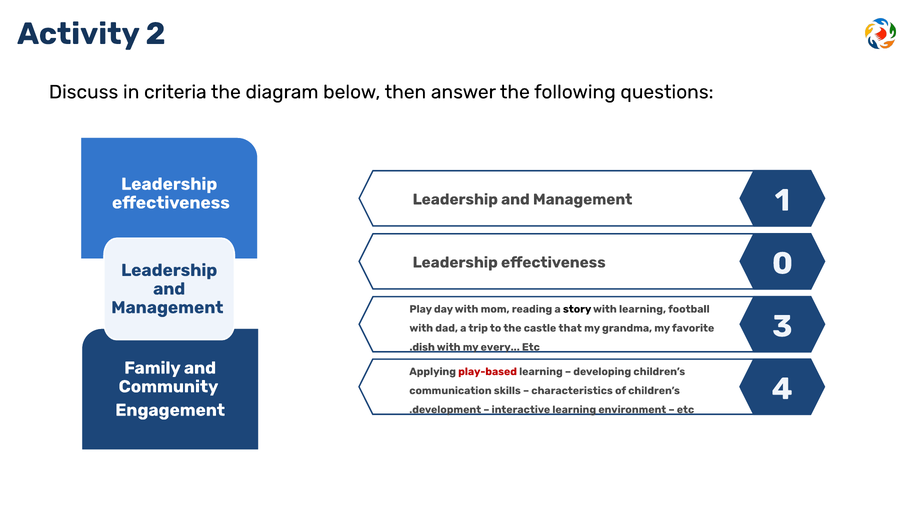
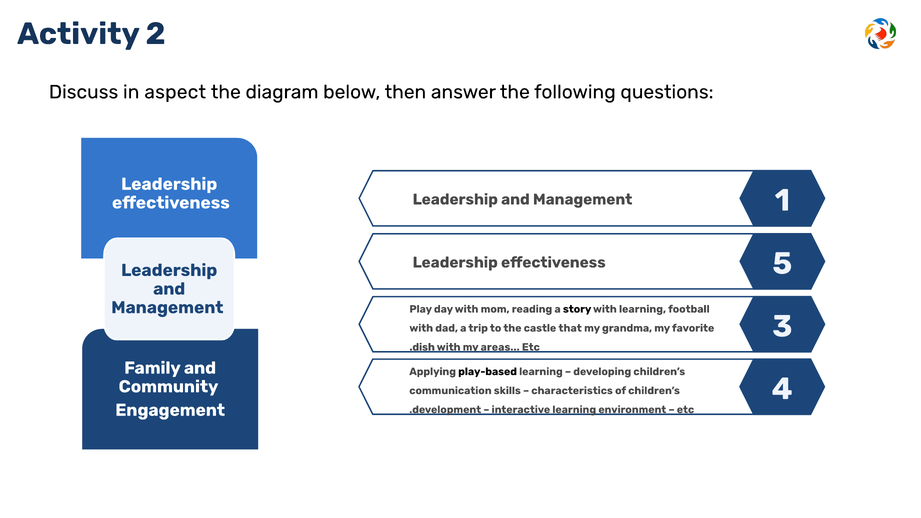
criteria: criteria -> aspect
0: 0 -> 5
every: every -> areas
play-based colour: red -> black
